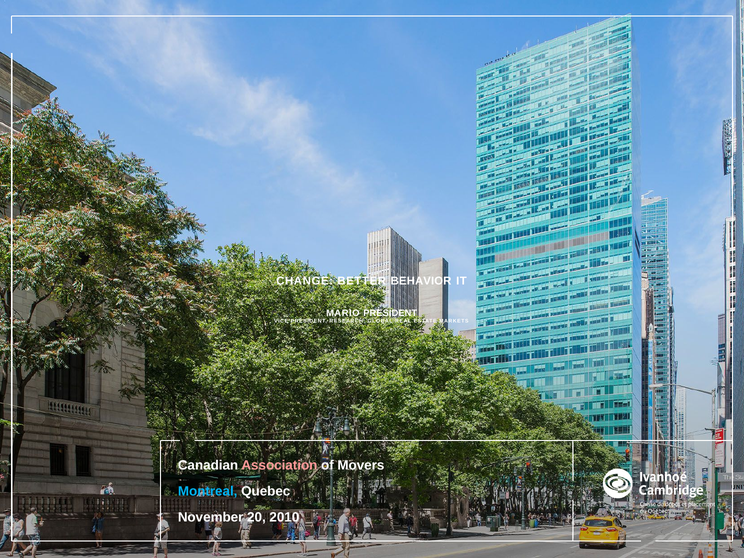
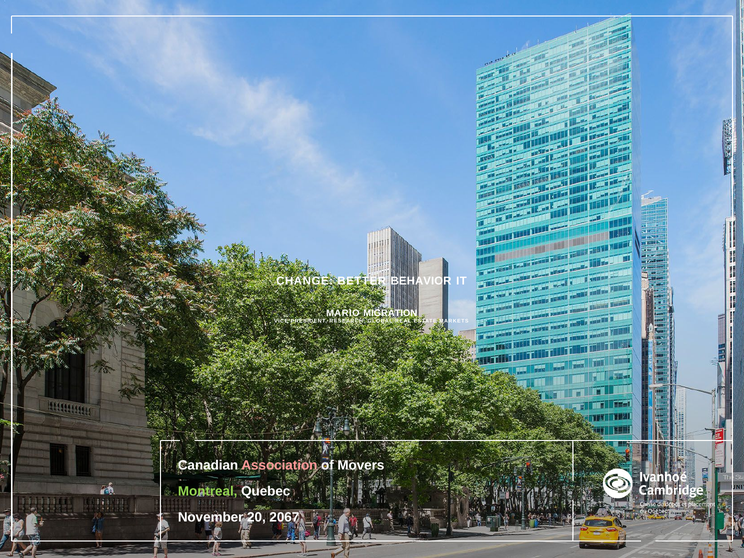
MARIO PRESIDENT: PRESIDENT -> MIGRATION
Montreal colour: light blue -> light green
2010: 2010 -> 2067
